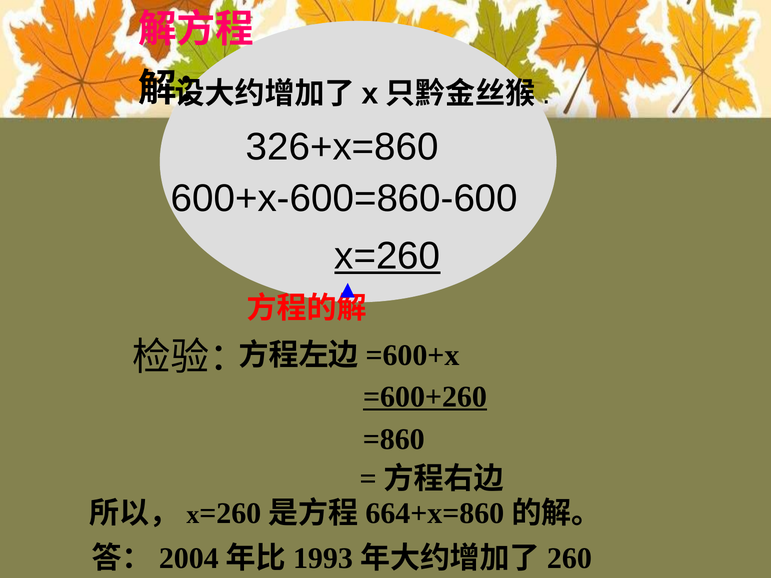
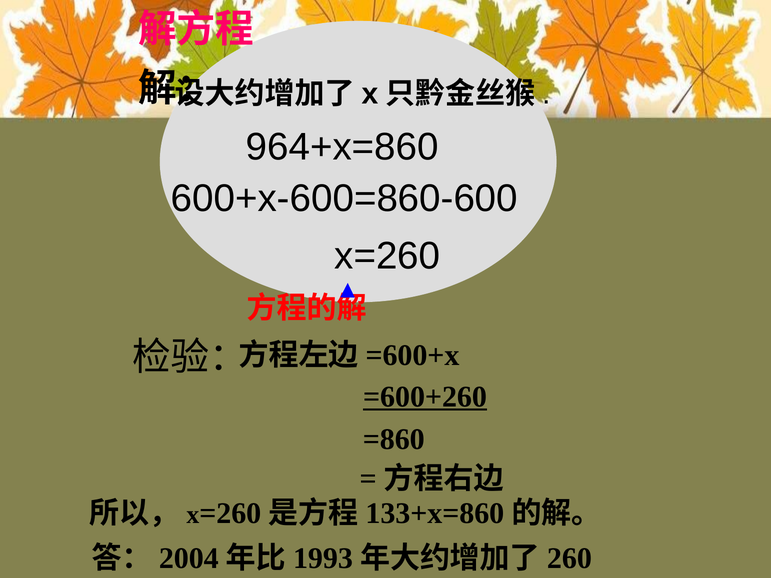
326+x=860: 326+x=860 -> 964+x=860
x=260 underline: present -> none
664+x=860: 664+x=860 -> 133+x=860
